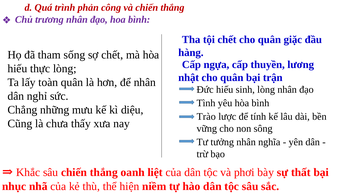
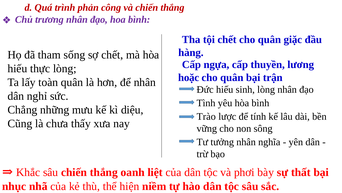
nhật: nhật -> hoặc
